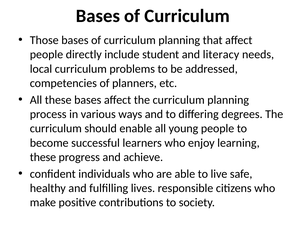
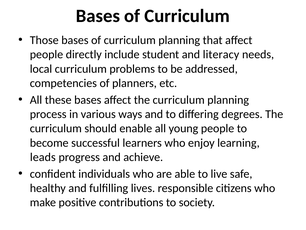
these at (43, 157): these -> leads
